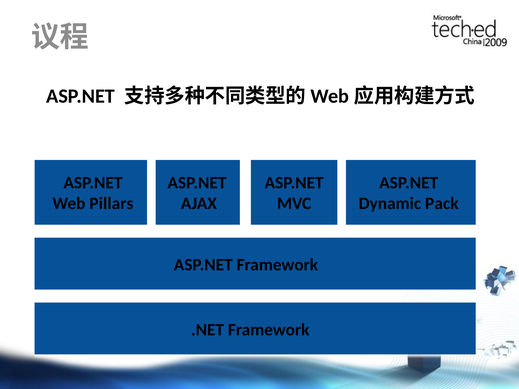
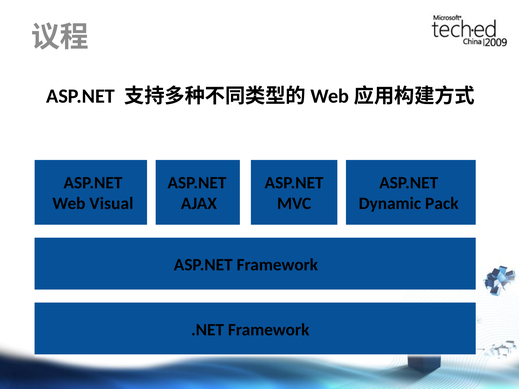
Pillars: Pillars -> Visual
